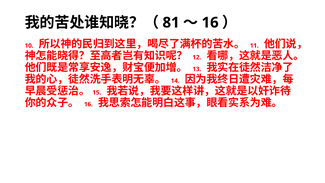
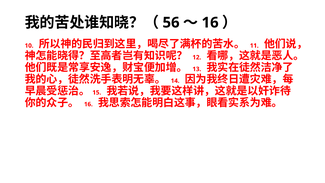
81: 81 -> 56
